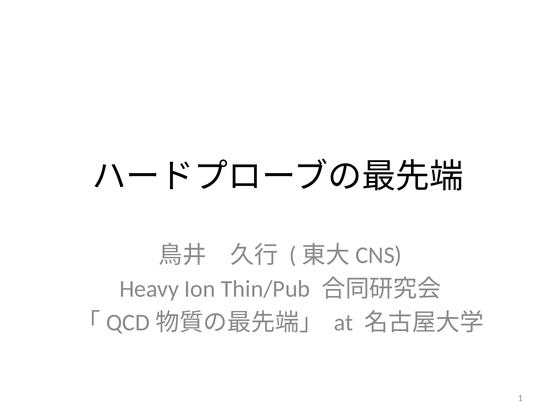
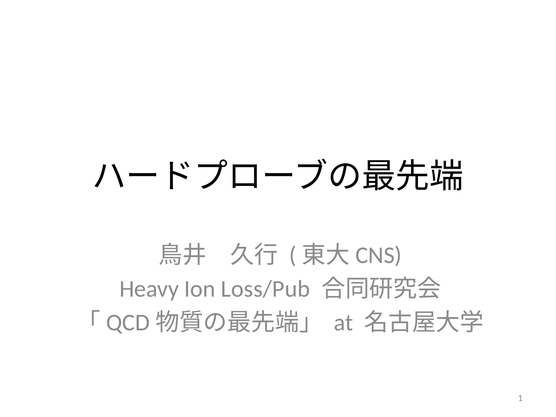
Thin/Pub: Thin/Pub -> Loss/Pub
